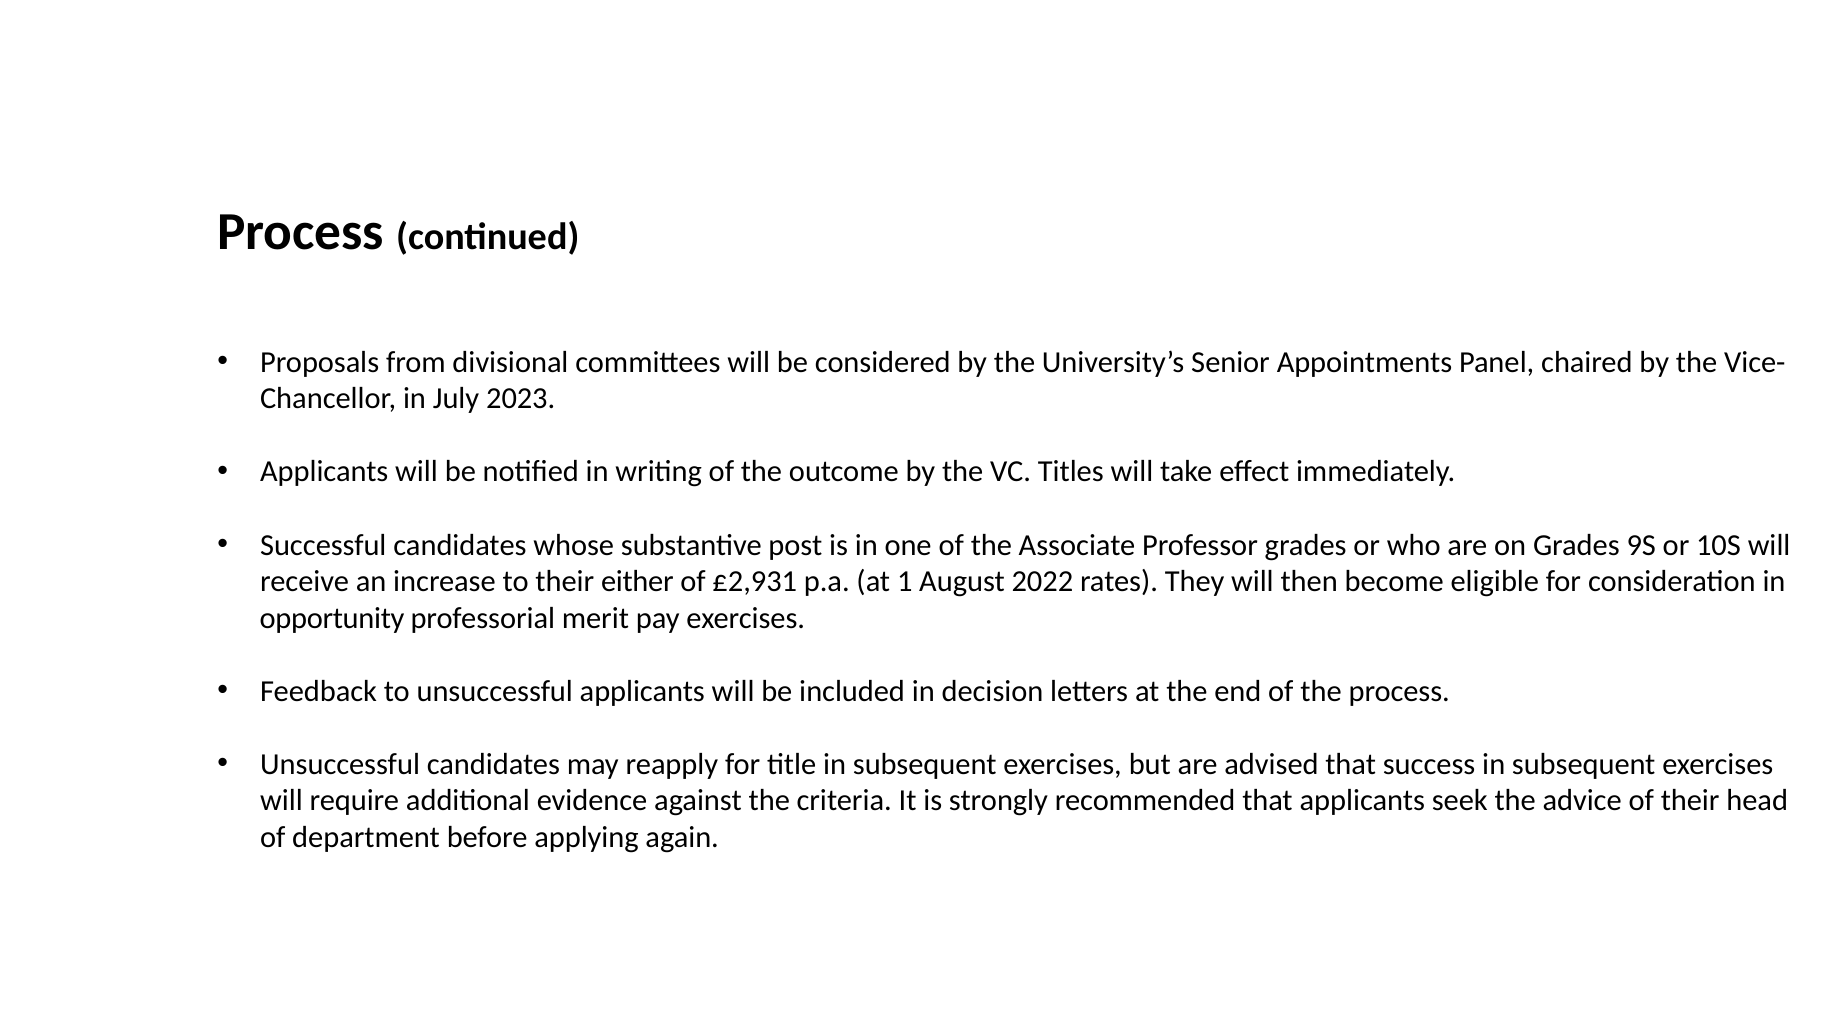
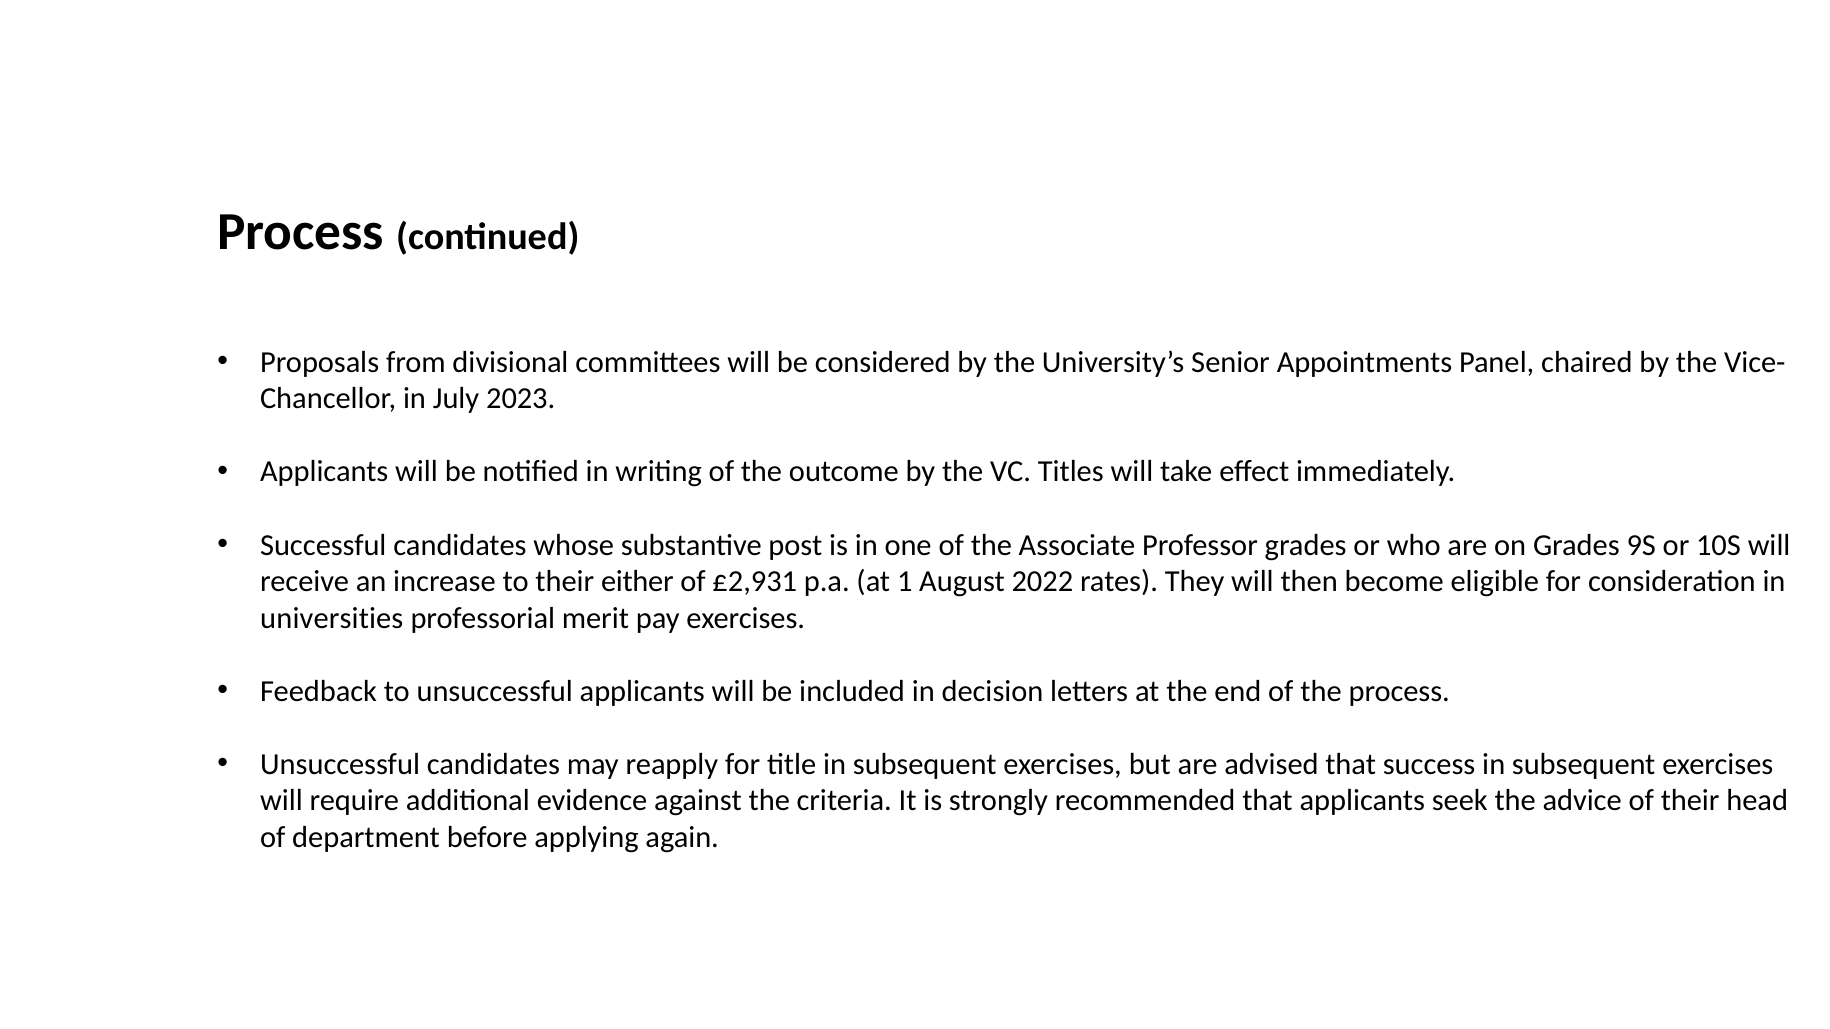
opportunity: opportunity -> universities
